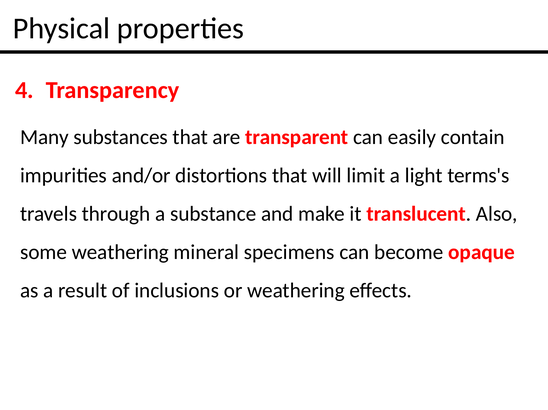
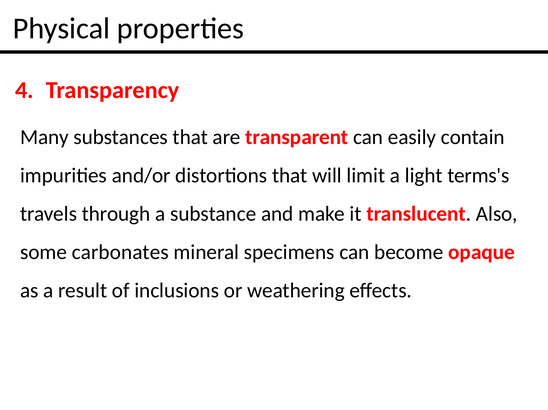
some weathering: weathering -> carbonates
